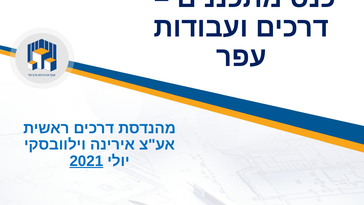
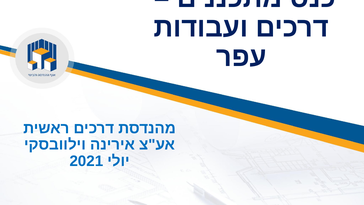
2021 underline: present -> none
